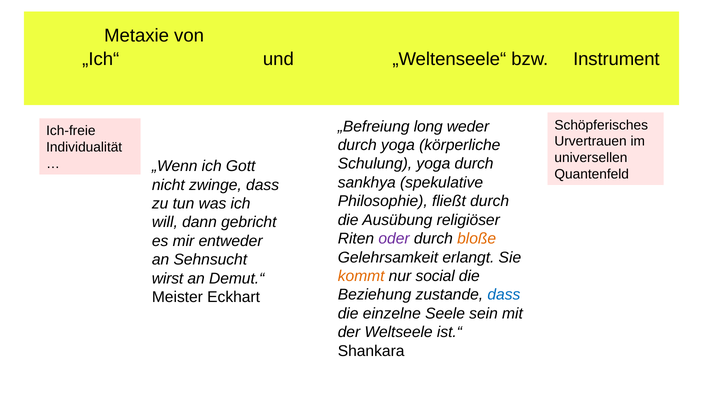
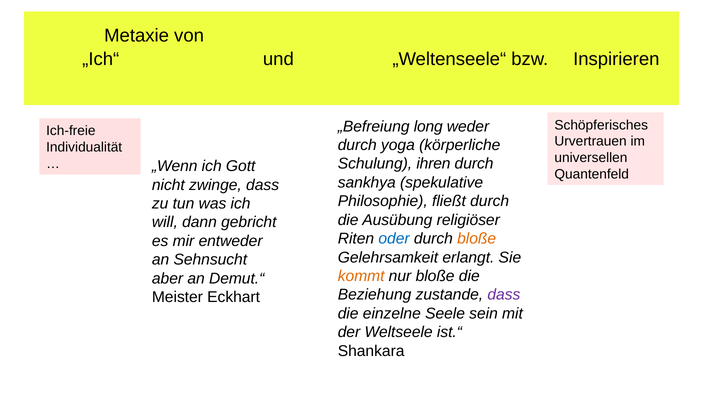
Instrument: Instrument -> Inspirieren
Schulung yoga: yoga -> ihren
oder colour: purple -> blue
nur social: social -> bloße
wirst: wirst -> aber
dass at (504, 295) colour: blue -> purple
